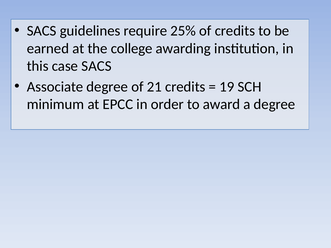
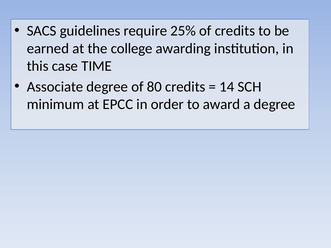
case SACS: SACS -> TIME
21: 21 -> 80
19: 19 -> 14
